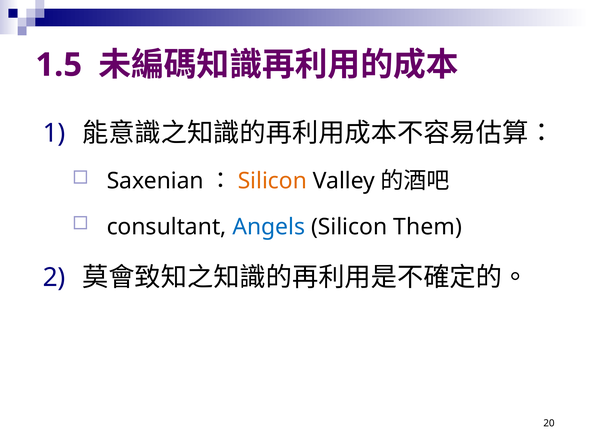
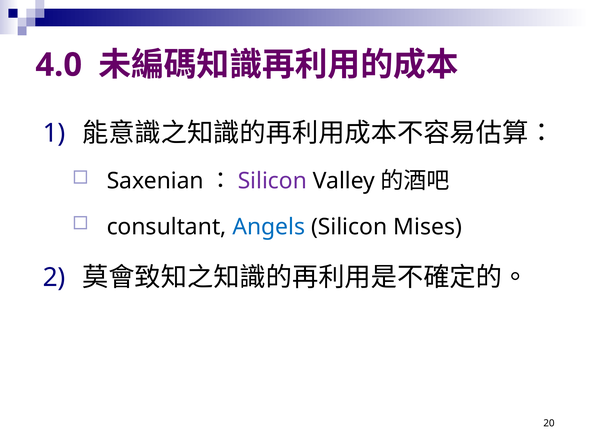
1.5: 1.5 -> 4.0
Silicon at (272, 181) colour: orange -> purple
Them: Them -> Mises
